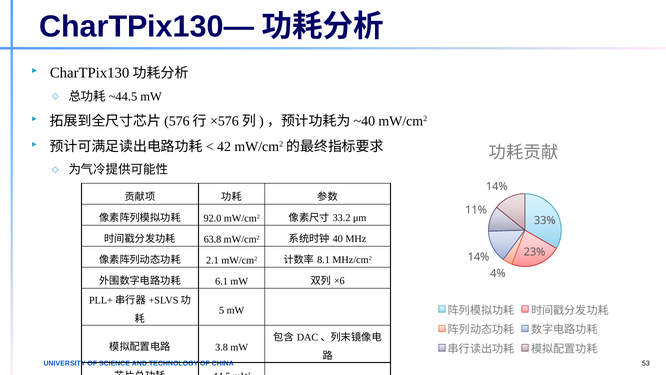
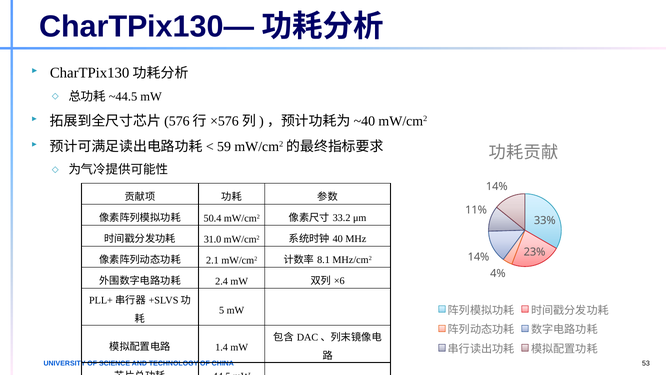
42: 42 -> 59
92.0: 92.0 -> 50.4
63.8: 63.8 -> 31.0
6.1: 6.1 -> 2.4
3.8: 3.8 -> 1.4
